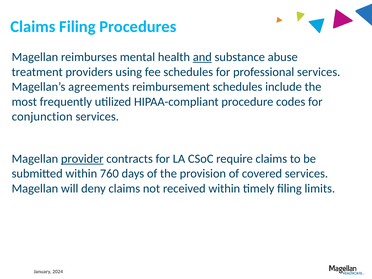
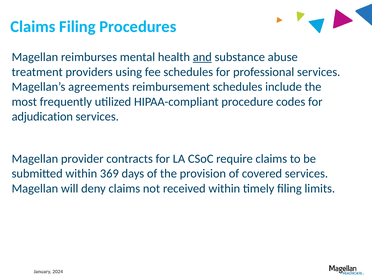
conjunction: conjunction -> adjudication
provider underline: present -> none
760: 760 -> 369
